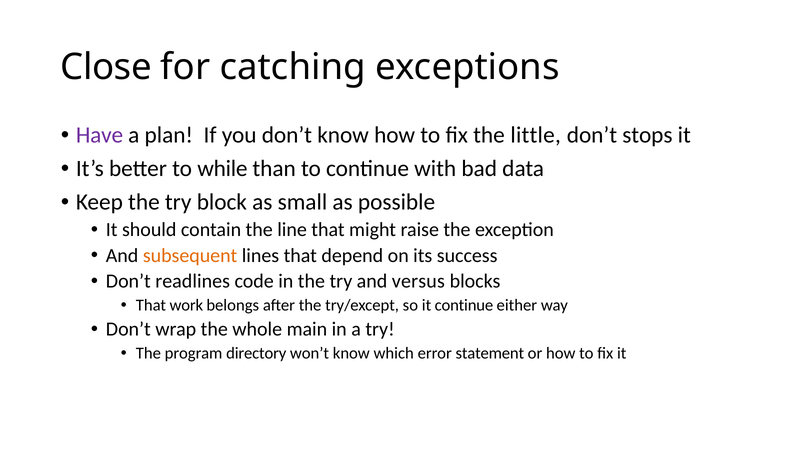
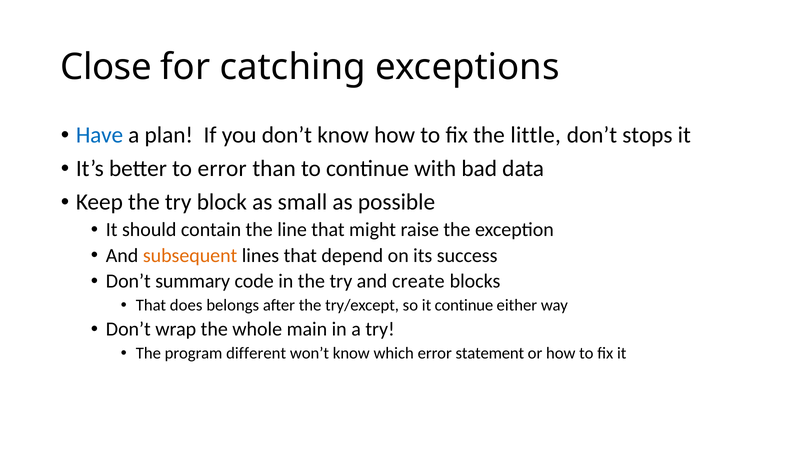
Have colour: purple -> blue
to while: while -> error
readlines: readlines -> summary
versus: versus -> create
work: work -> does
directory: directory -> different
